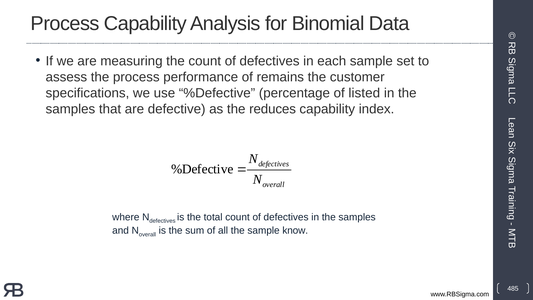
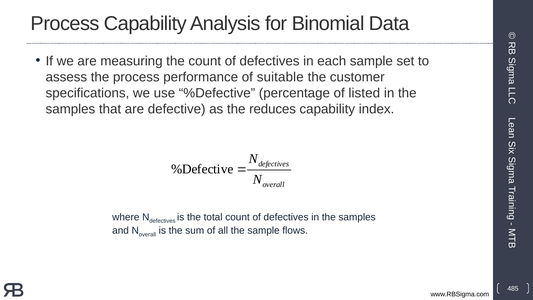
remains: remains -> suitable
know: know -> flows
